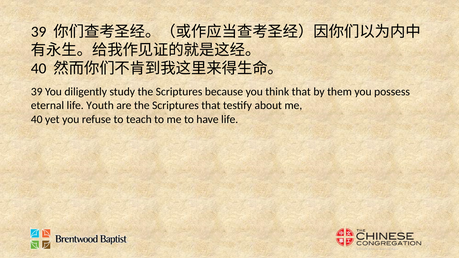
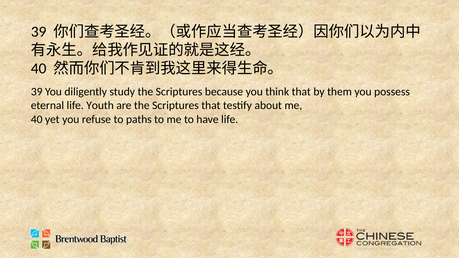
teach: teach -> paths
